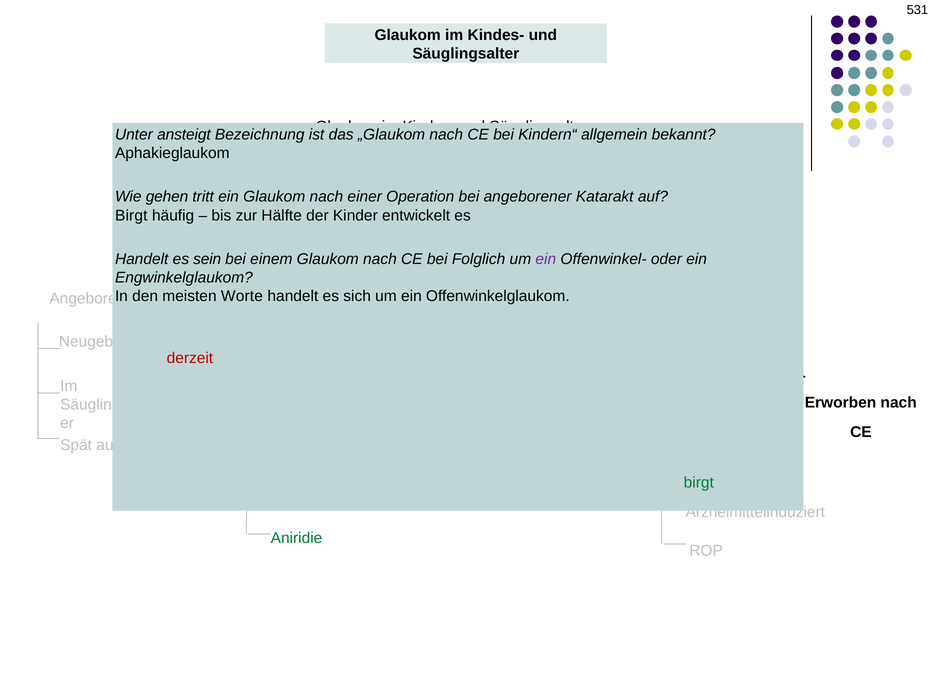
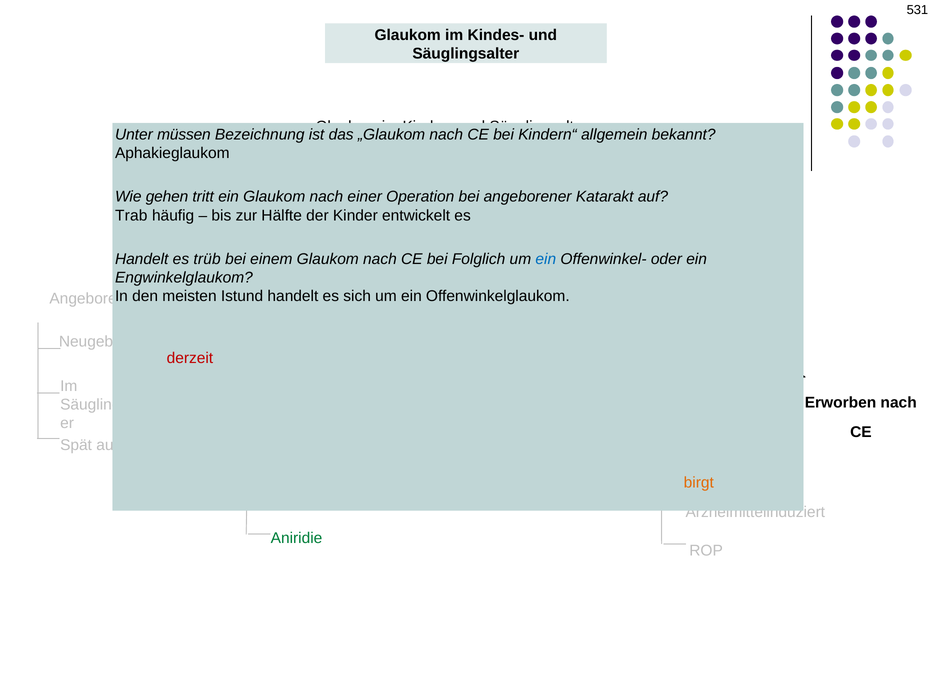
ansteigt: ansteigt -> müssen
Birgt at (131, 215): Birgt -> Trab
sein: sein -> trüb
ein at (546, 259) colour: purple -> blue
Worte: Worte -> Istund
birgt at (699, 483) colour: green -> orange
